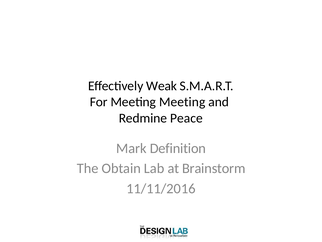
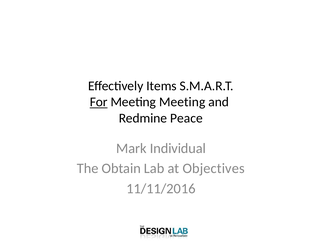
Weak: Weak -> Items
For underline: none -> present
Definition: Definition -> Individual
Brainstorm: Brainstorm -> Objectives
